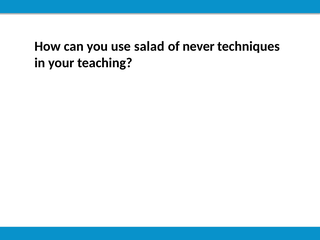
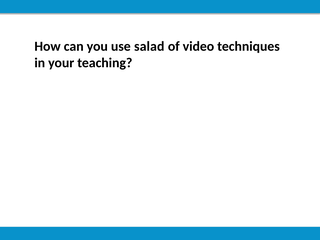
never: never -> video
